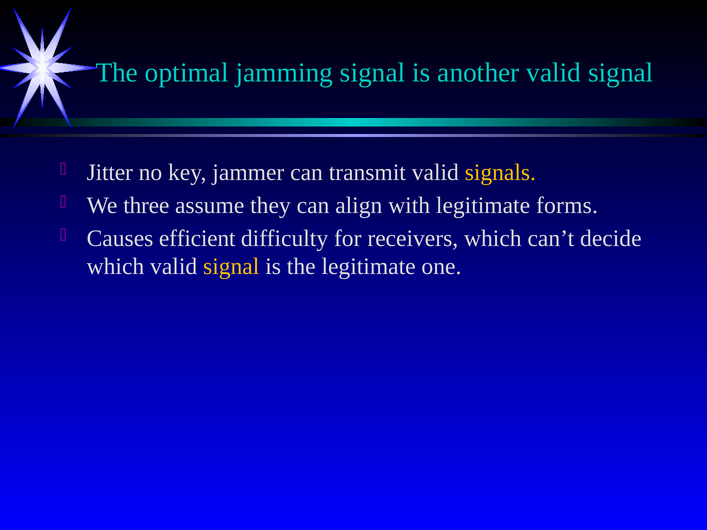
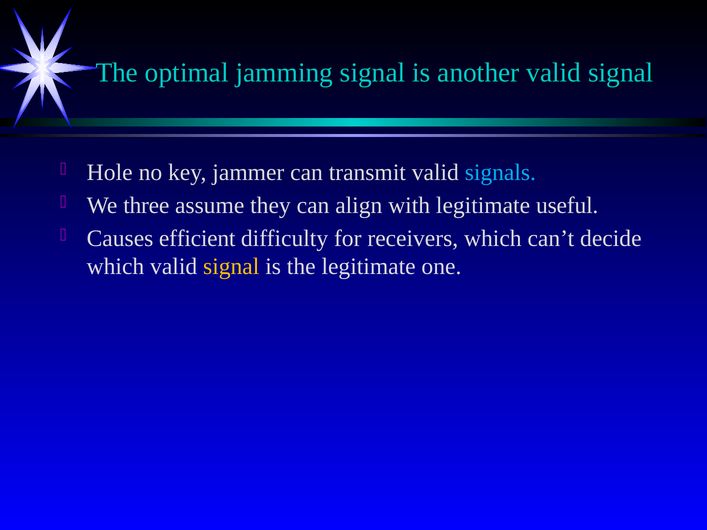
Jitter: Jitter -> Hole
signals colour: yellow -> light blue
forms: forms -> useful
